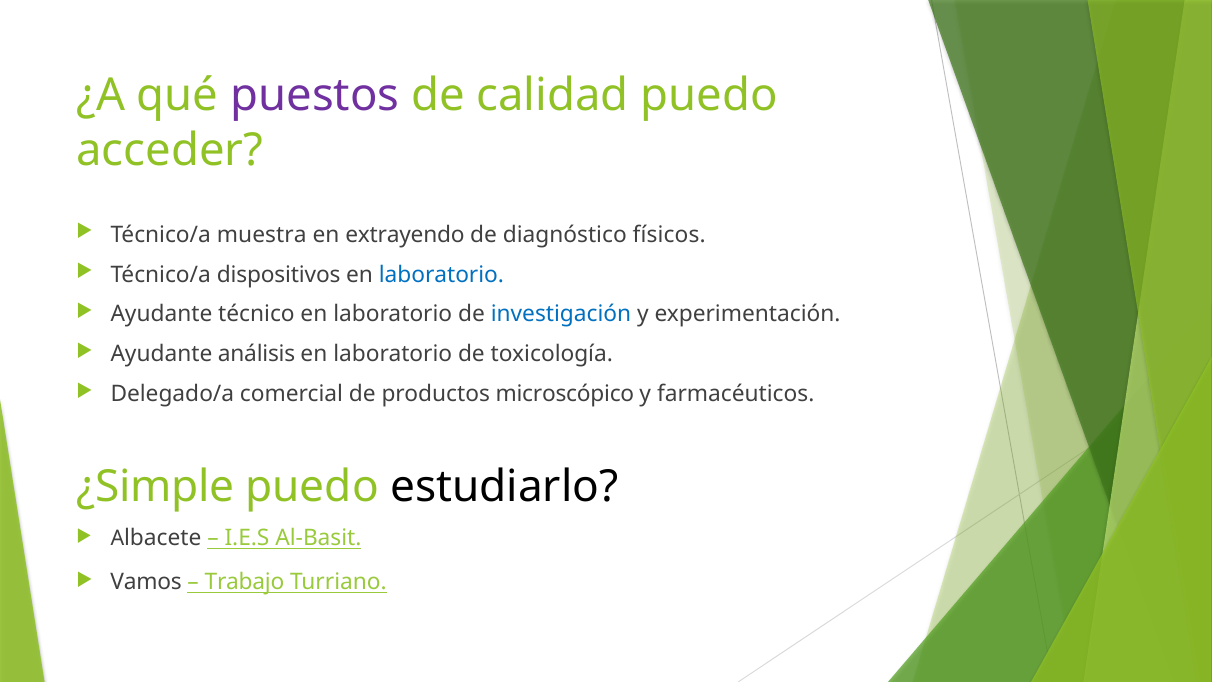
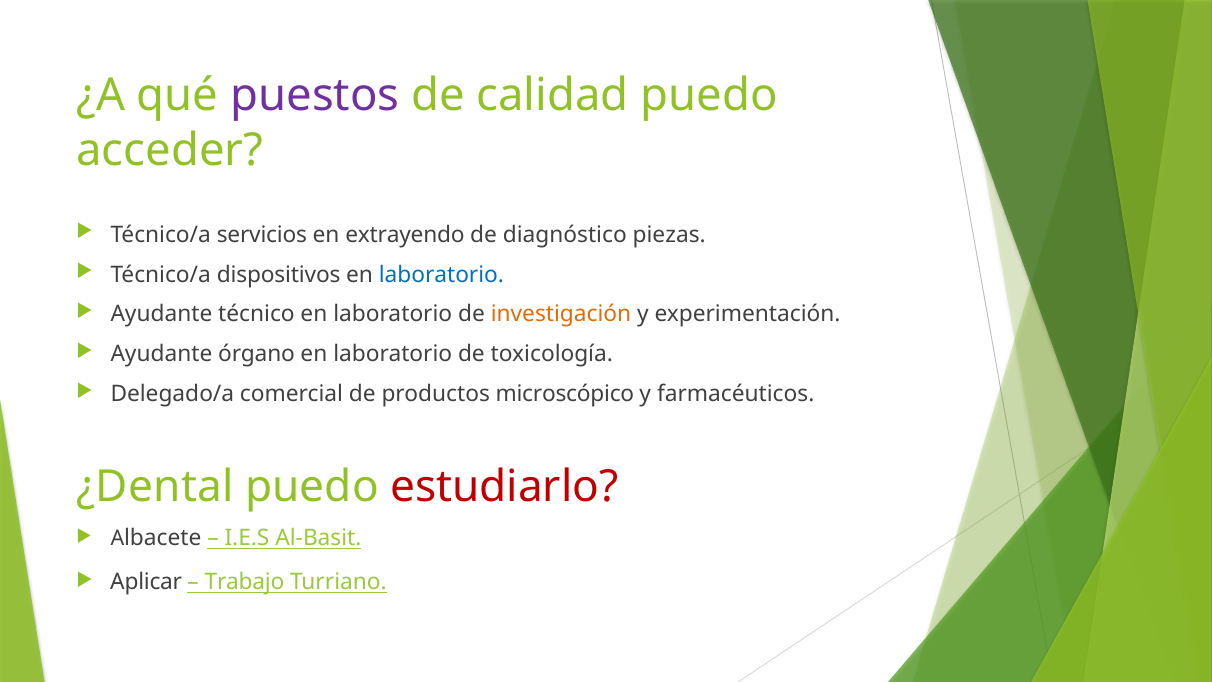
muestra: muestra -> servicios
físicos: físicos -> piezas
investigación colour: blue -> orange
análisis: análisis -> órgano
¿Simple: ¿Simple -> ¿Dental
estudiarlo colour: black -> red
Vamos: Vamos -> Aplicar
